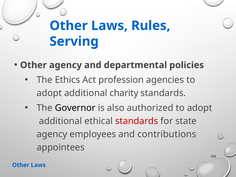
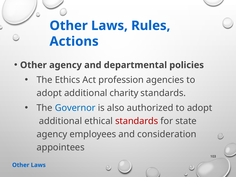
Serving: Serving -> Actions
Governor colour: black -> blue
contributions: contributions -> consideration
